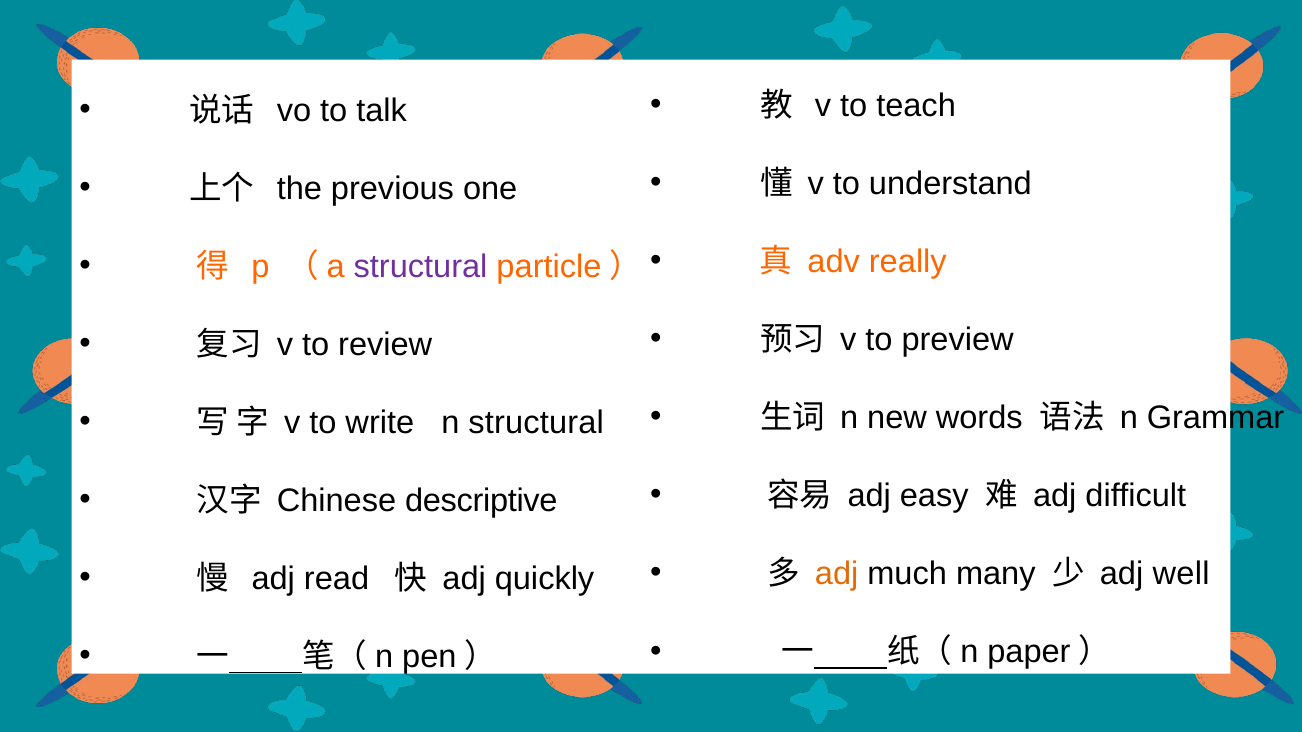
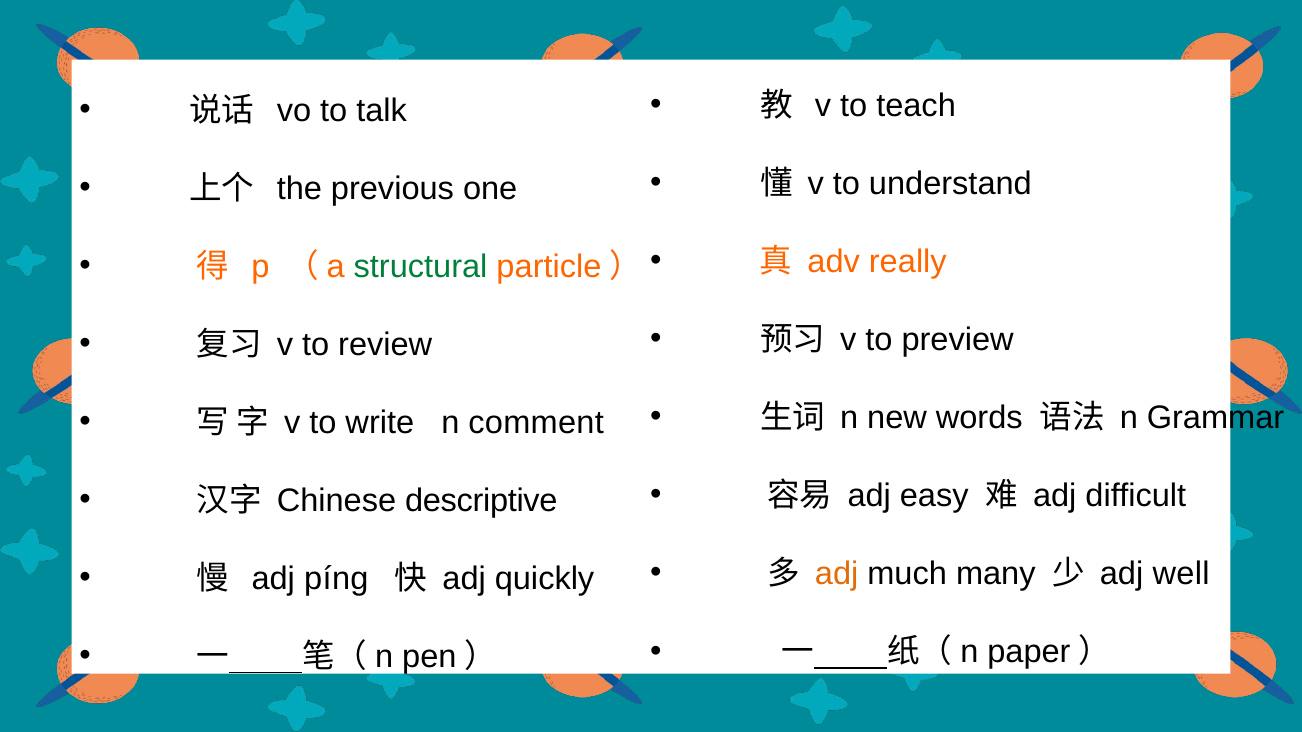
structural at (421, 267) colour: purple -> green
n structural: structural -> comment
read: read -> píng
